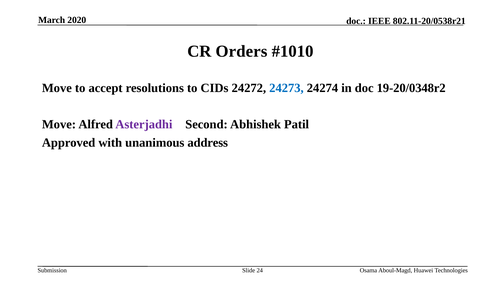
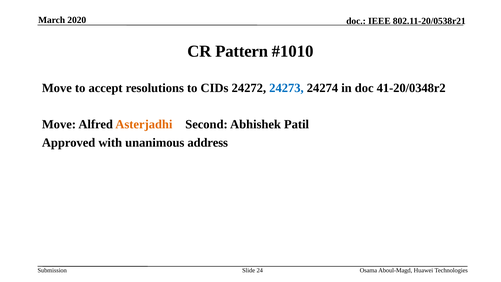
Orders: Orders -> Pattern
19-20/0348r2: 19-20/0348r2 -> 41-20/0348r2
Asterjadhi colour: purple -> orange
